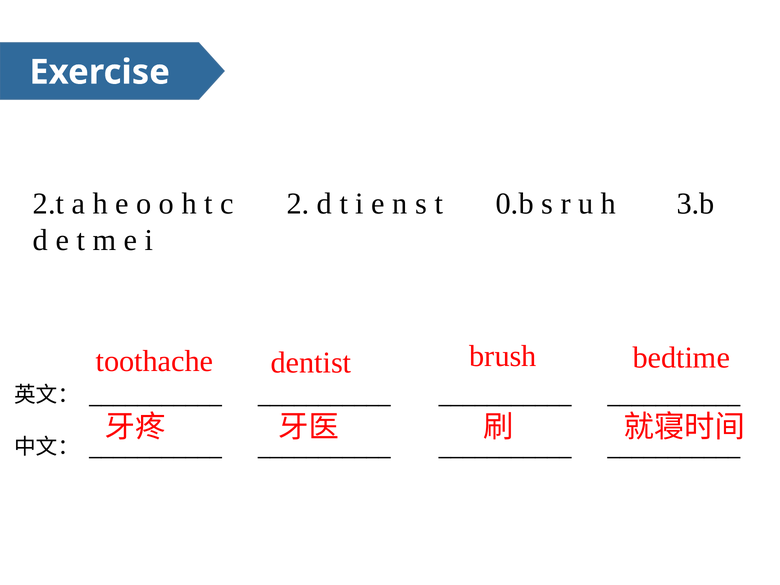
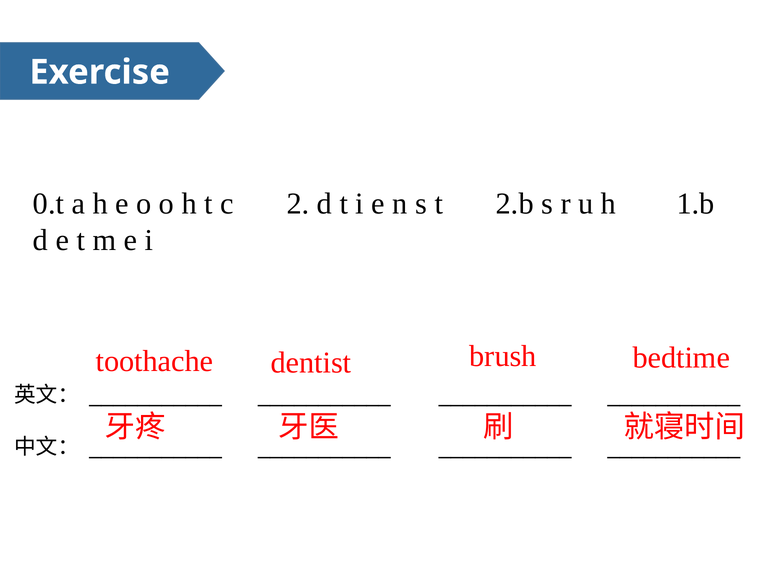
2.t: 2.t -> 0.t
0.b: 0.b -> 2.b
3.b: 3.b -> 1.b
